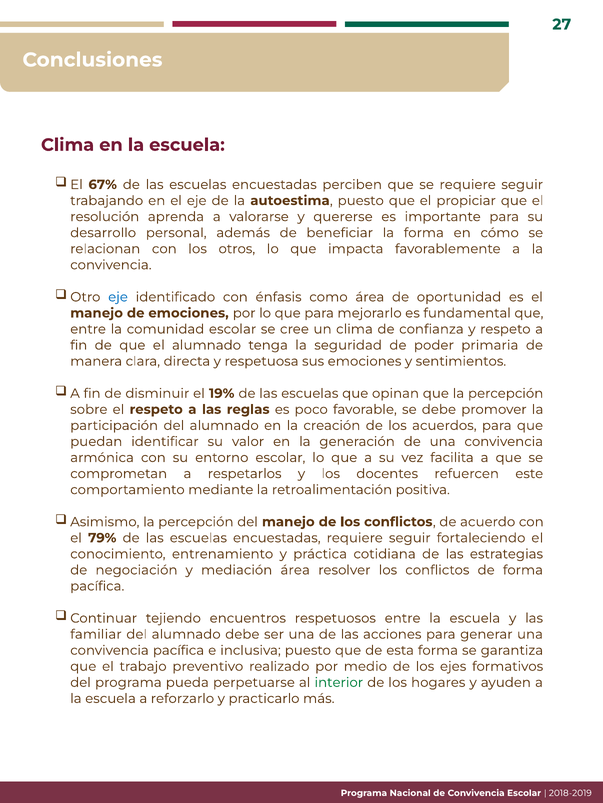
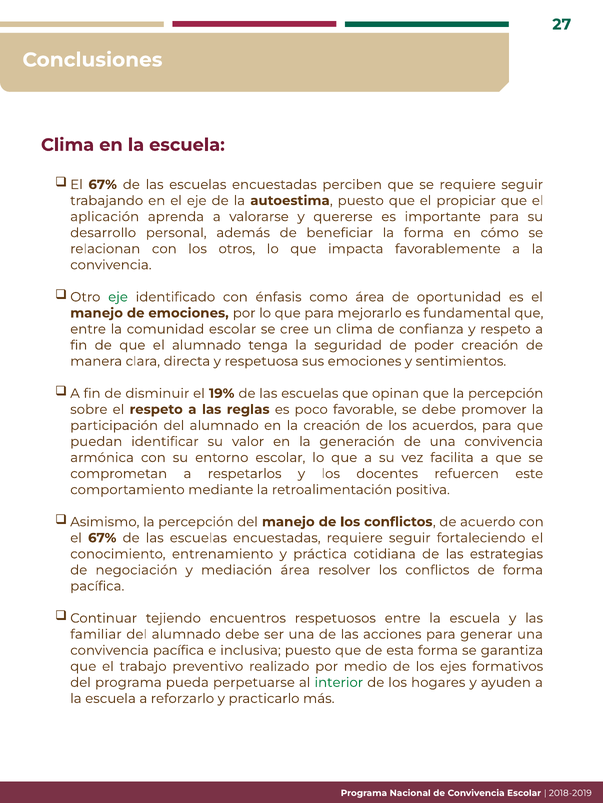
resolución: resolución -> aplicación
eje at (118, 297) colour: blue -> green
poder primaria: primaria -> creación
79% at (102, 539): 79% -> 67%
